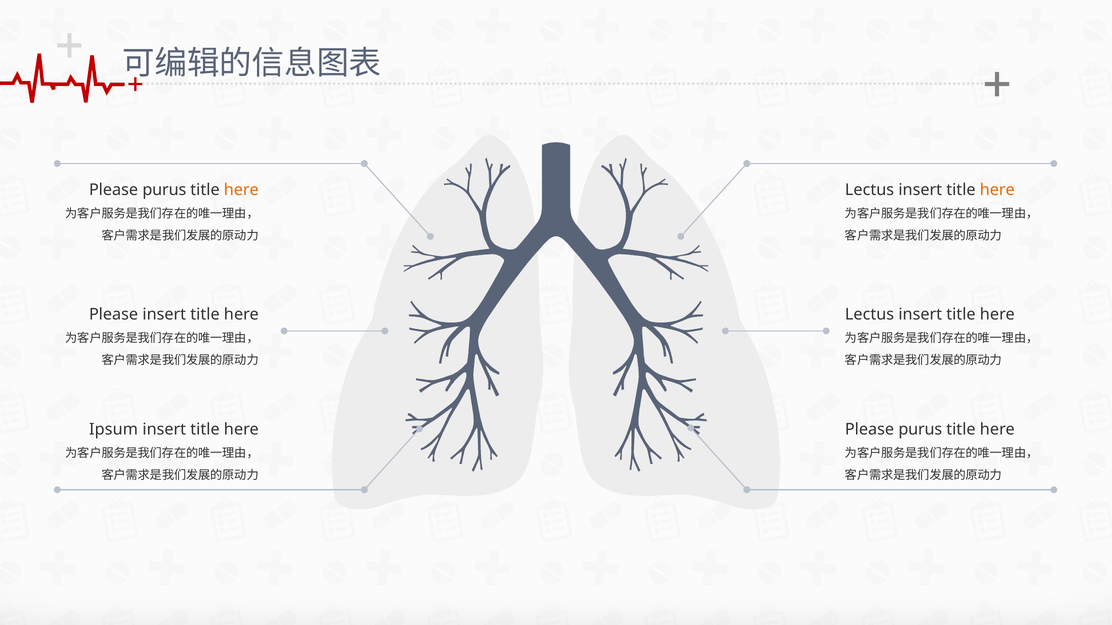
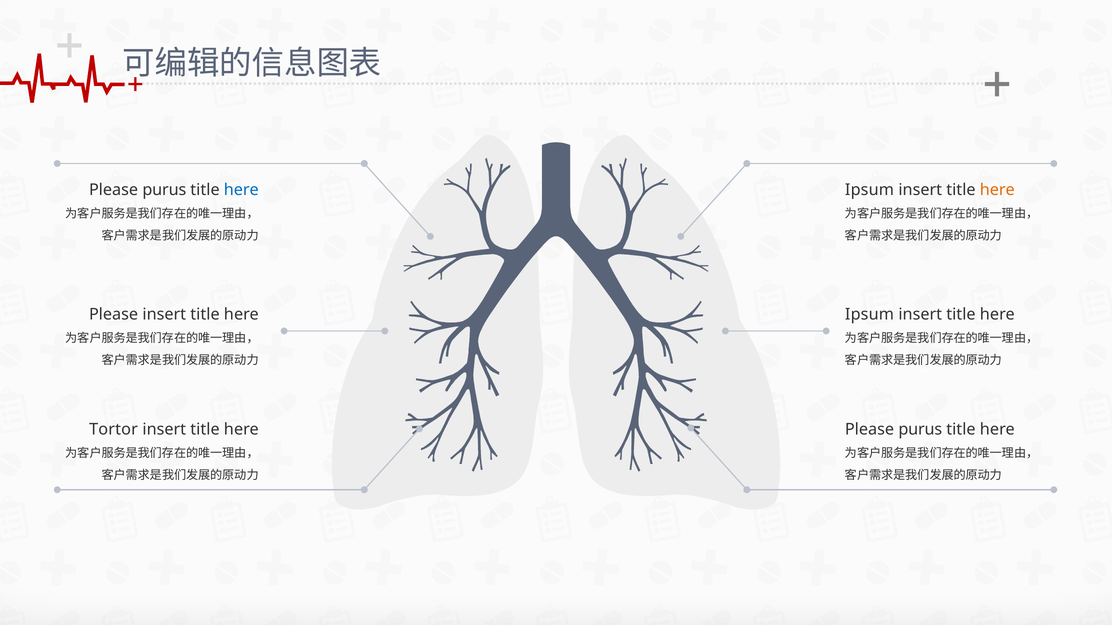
here at (241, 190) colour: orange -> blue
Lectus at (870, 190): Lectus -> Ipsum
Lectus at (870, 315): Lectus -> Ipsum
Ipsum: Ipsum -> Tortor
